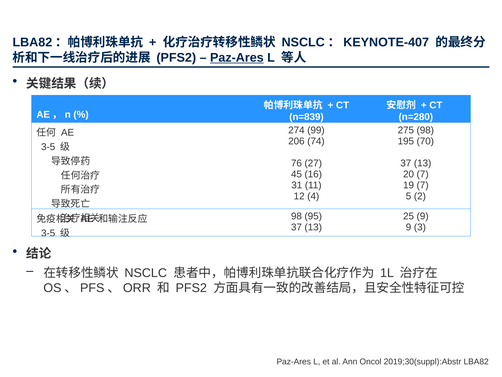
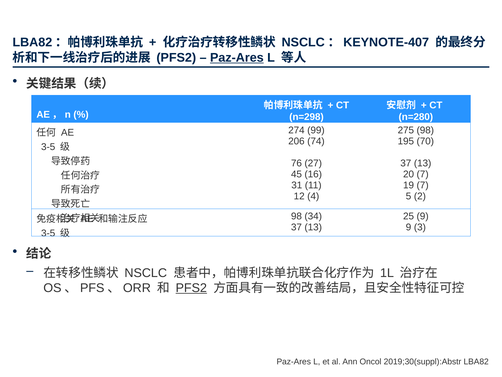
n=839: n=839 -> n=298
95: 95 -> 34
PFS2 at (191, 288) underline: none -> present
